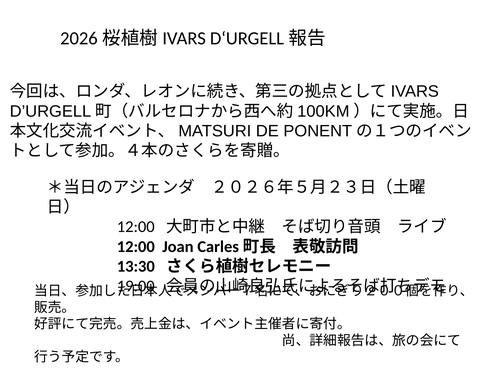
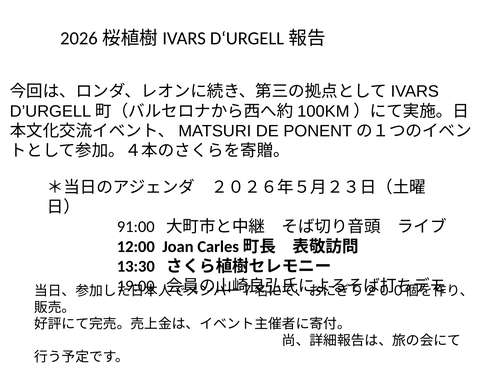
12:00 at (136, 227): 12:00 -> 91:00
